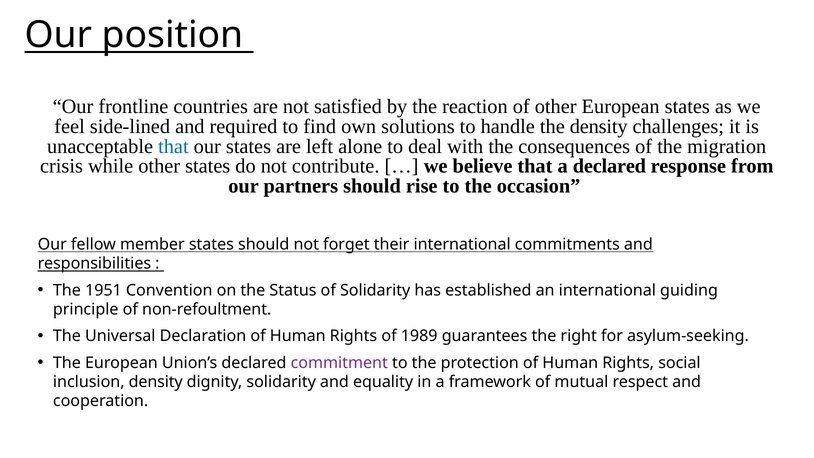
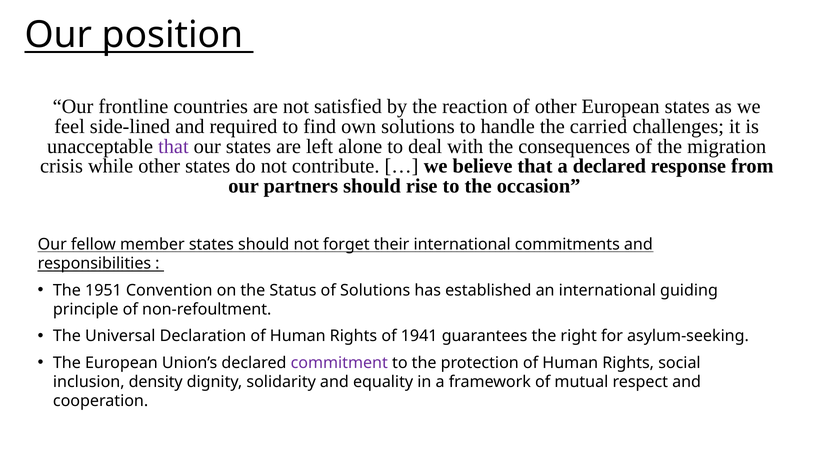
the density: density -> carried
that at (173, 146) colour: blue -> purple
of Solidarity: Solidarity -> Solutions
1989: 1989 -> 1941
